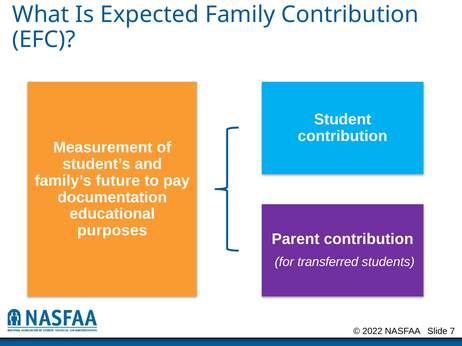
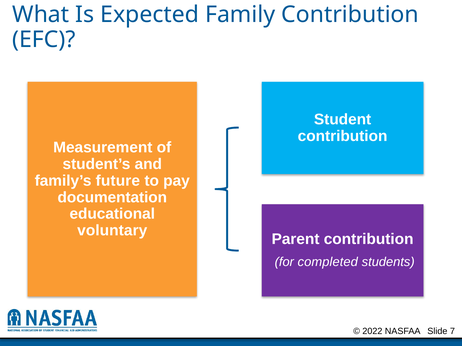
purposes: purposes -> voluntary
transferred: transferred -> completed
